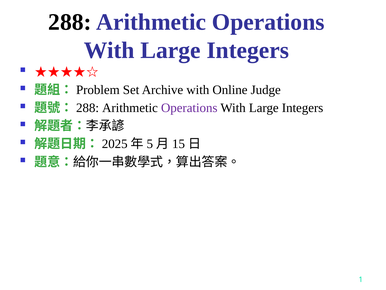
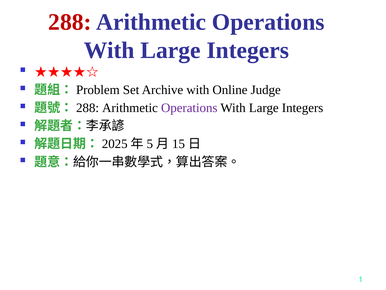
288 colour: black -> red
